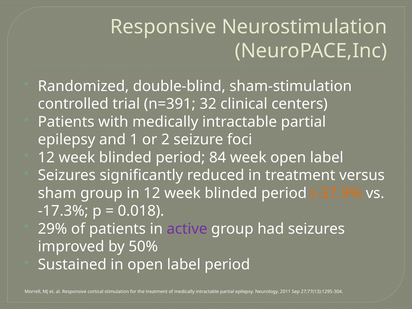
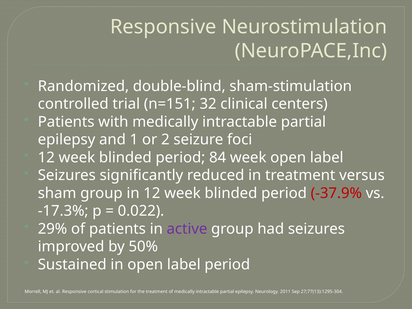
n=391: n=391 -> n=151
-37.9% colour: orange -> red
0.018: 0.018 -> 0.022
